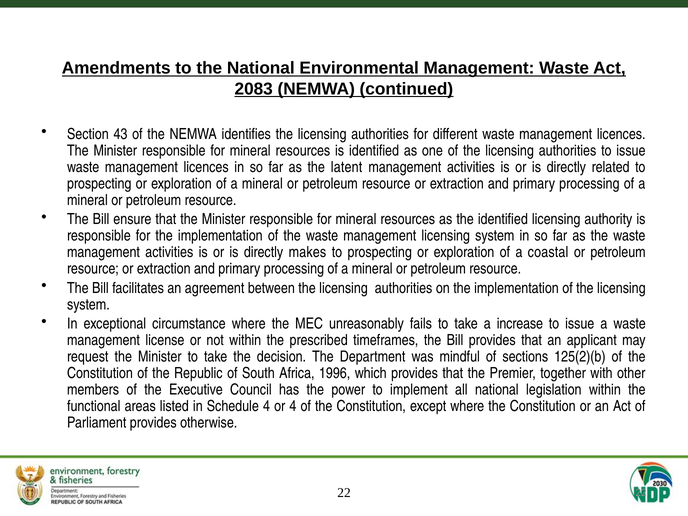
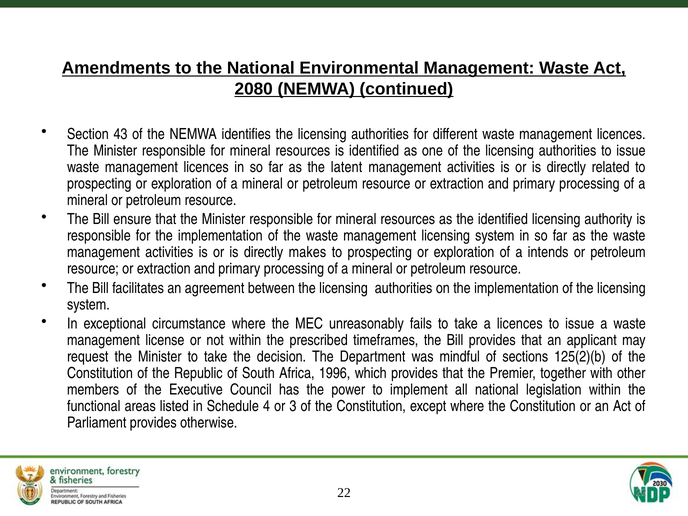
2083: 2083 -> 2080
coastal: coastal -> intends
a increase: increase -> licences
or 4: 4 -> 3
